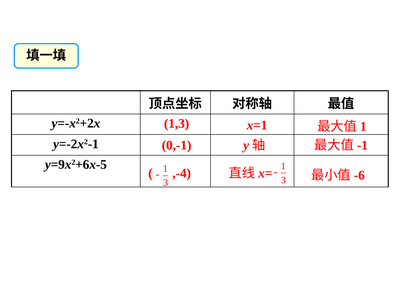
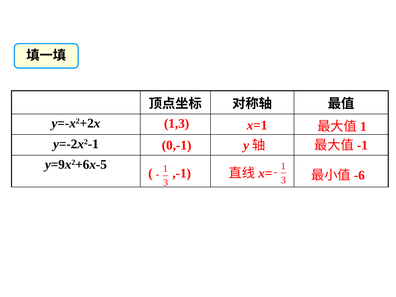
,-4: ,-4 -> ,-1
